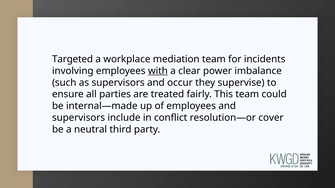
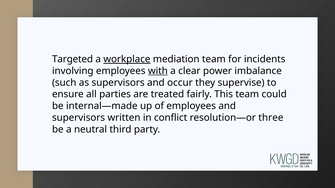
workplace underline: none -> present
include: include -> written
cover: cover -> three
